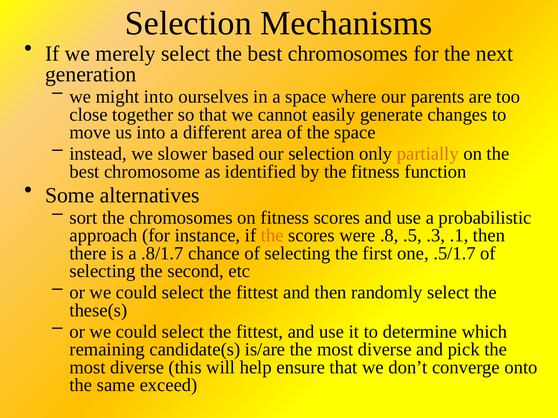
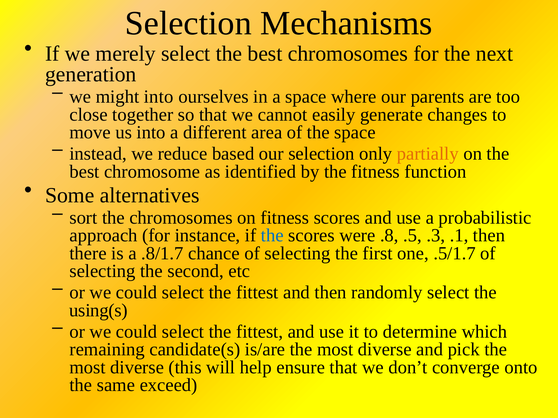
slower: slower -> reduce
the at (272, 236) colour: orange -> blue
these(s: these(s -> using(s
